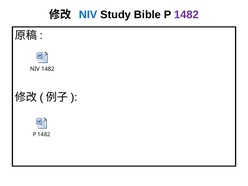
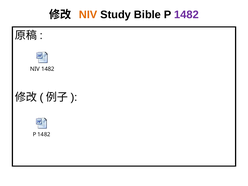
NIV at (88, 15) colour: blue -> orange
